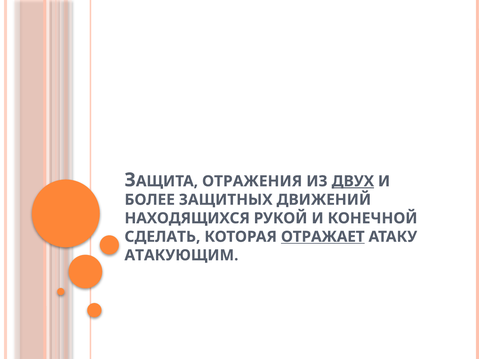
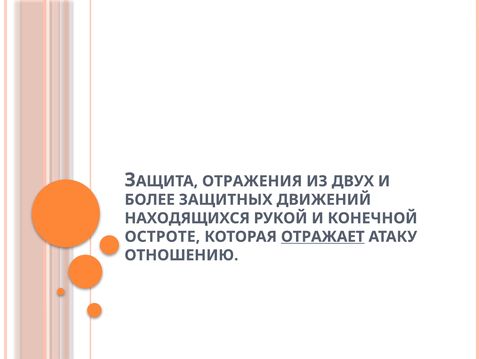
ДВУХ underline: present -> none
СДЕЛАТЬ: СДЕЛАТЬ -> ОСТРОТЕ
АТАКУЮЩИМ: АТАКУЮЩИМ -> ОТНОШЕНИЮ
